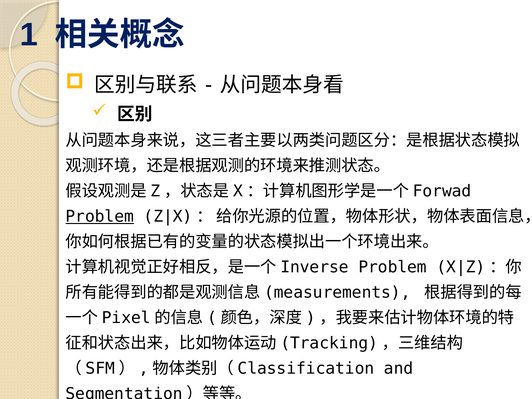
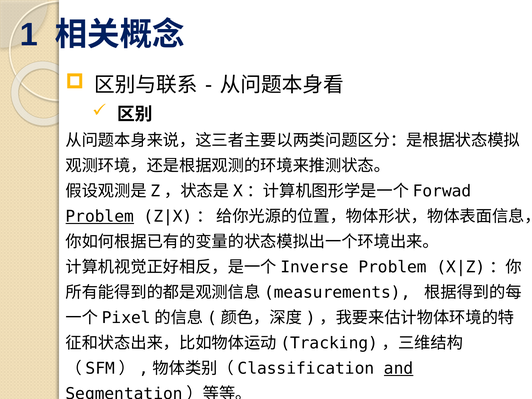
and underline: none -> present
